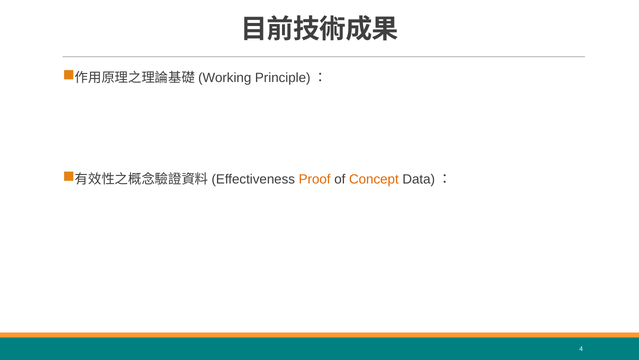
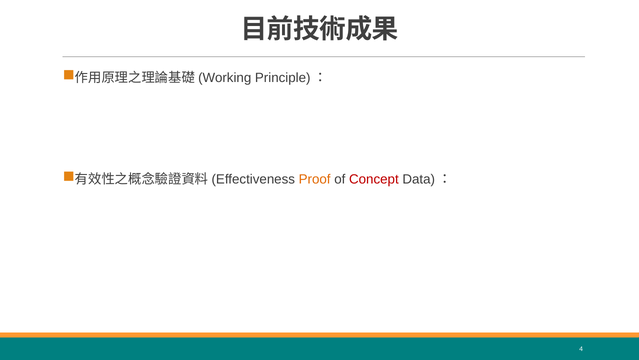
Concept colour: orange -> red
